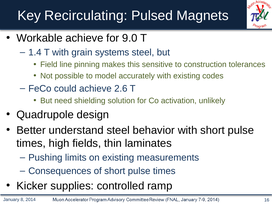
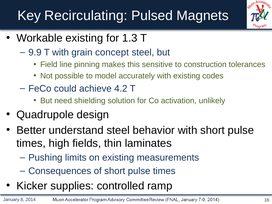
Workable achieve: achieve -> existing
9.0: 9.0 -> 1.3
1.4: 1.4 -> 9.9
systems: systems -> concept
2.6: 2.6 -> 4.2
